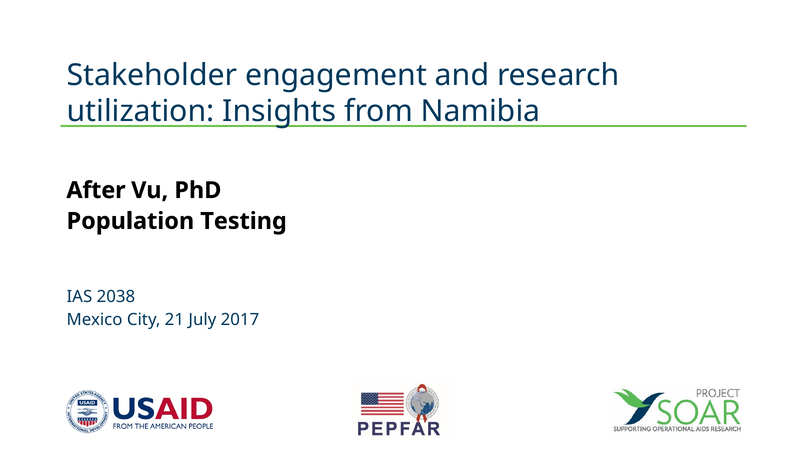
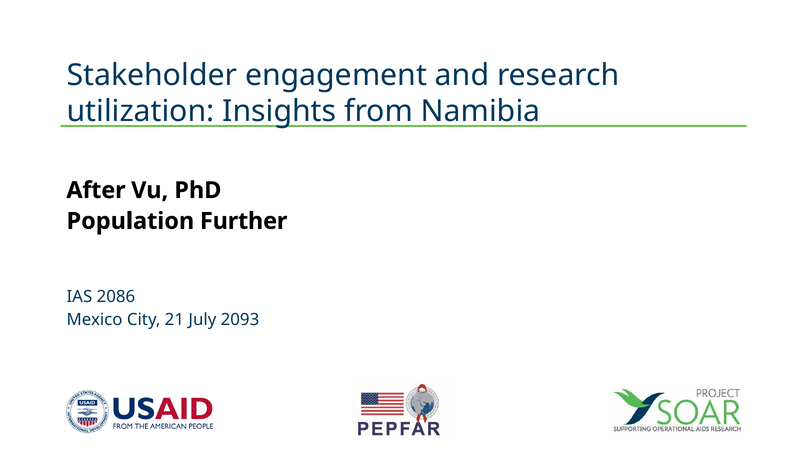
Testing: Testing -> Further
2038: 2038 -> 2086
2017: 2017 -> 2093
